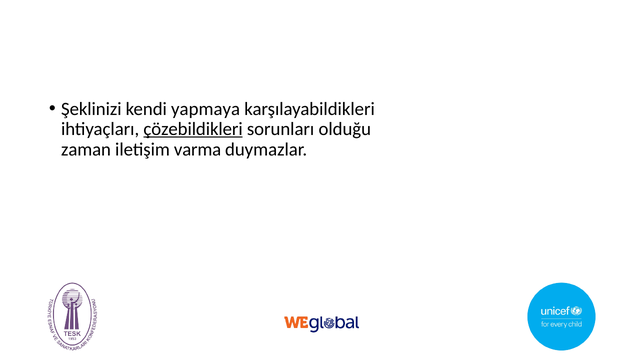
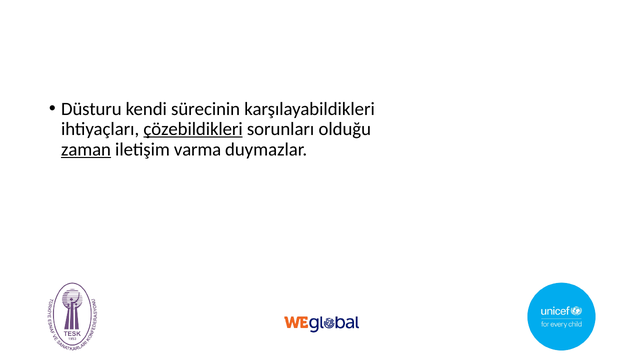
Şeklinizi: Şeklinizi -> Düsturu
yapmaya: yapmaya -> sürecinin
zaman underline: none -> present
